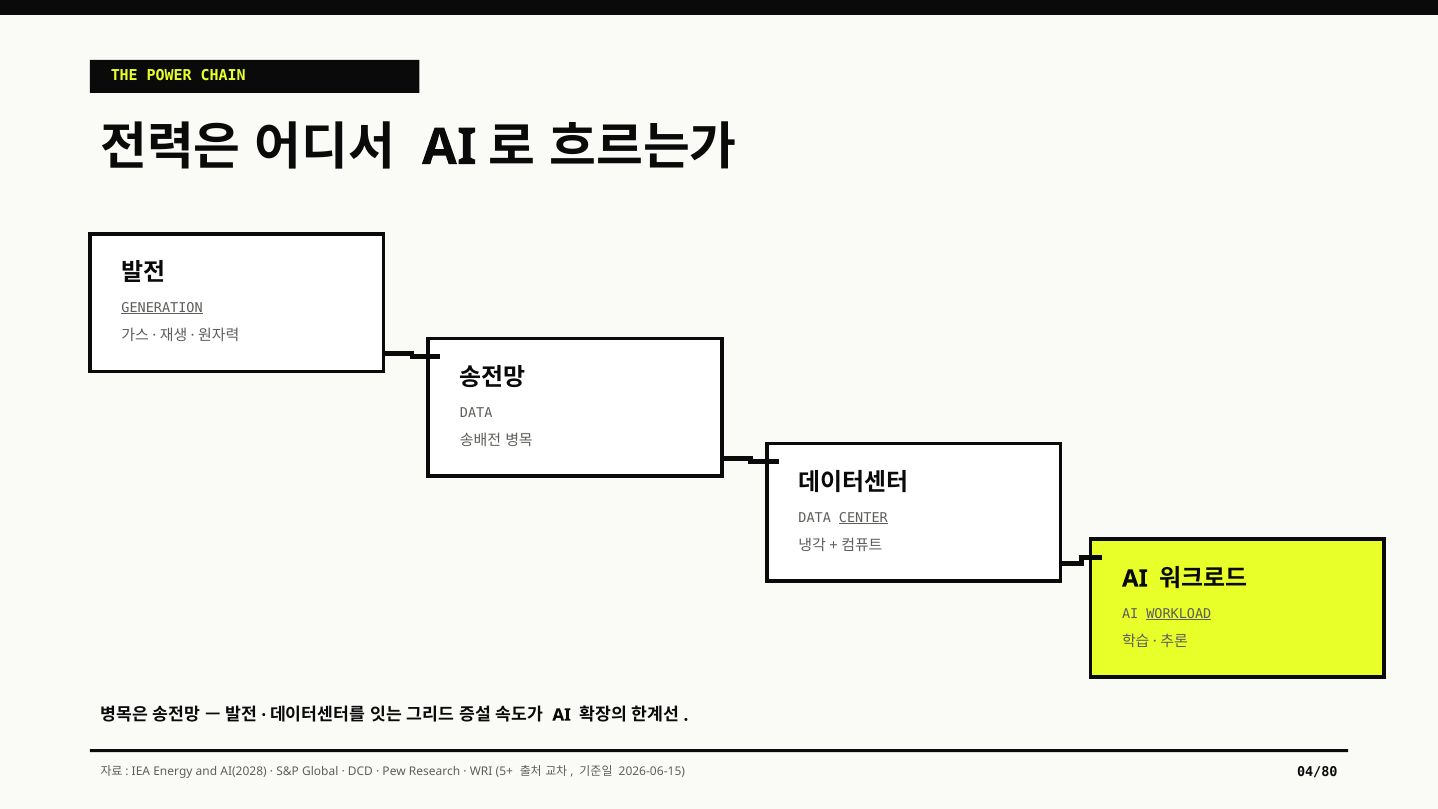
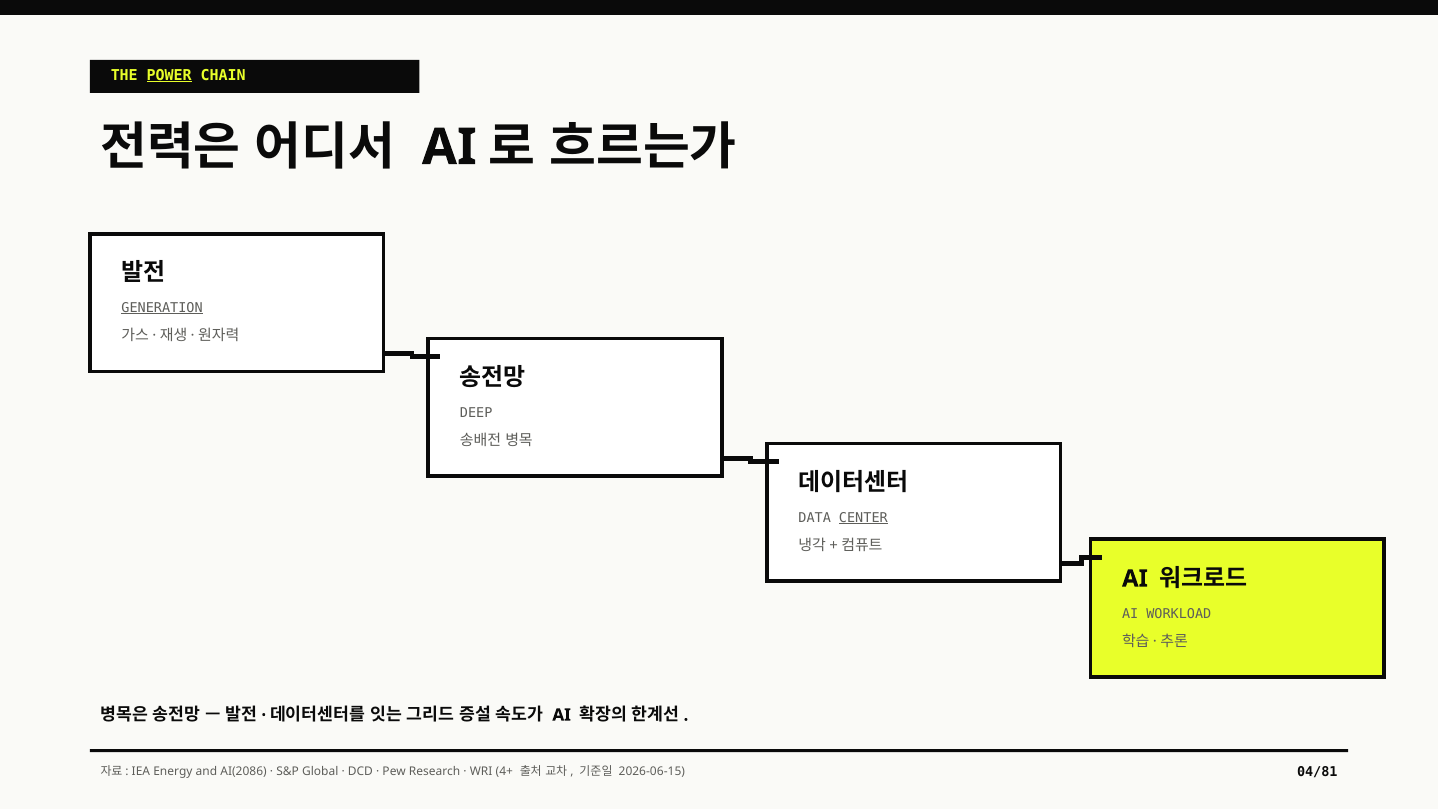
POWER underline: none -> present
DATA at (476, 413): DATA -> DEEP
WORKLOAD underline: present -> none
AI(2028: AI(2028 -> AI(2086
5+: 5+ -> 4+
04/80: 04/80 -> 04/81
